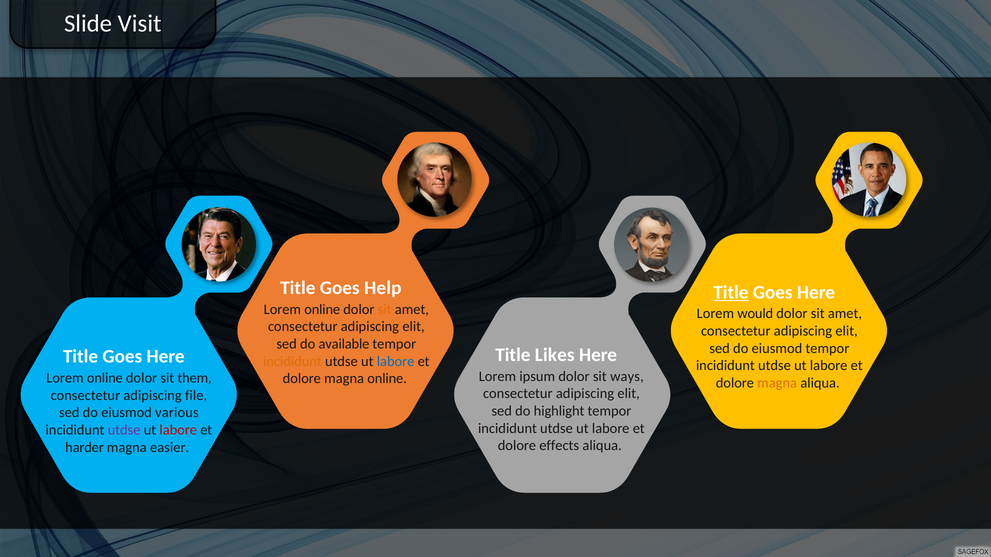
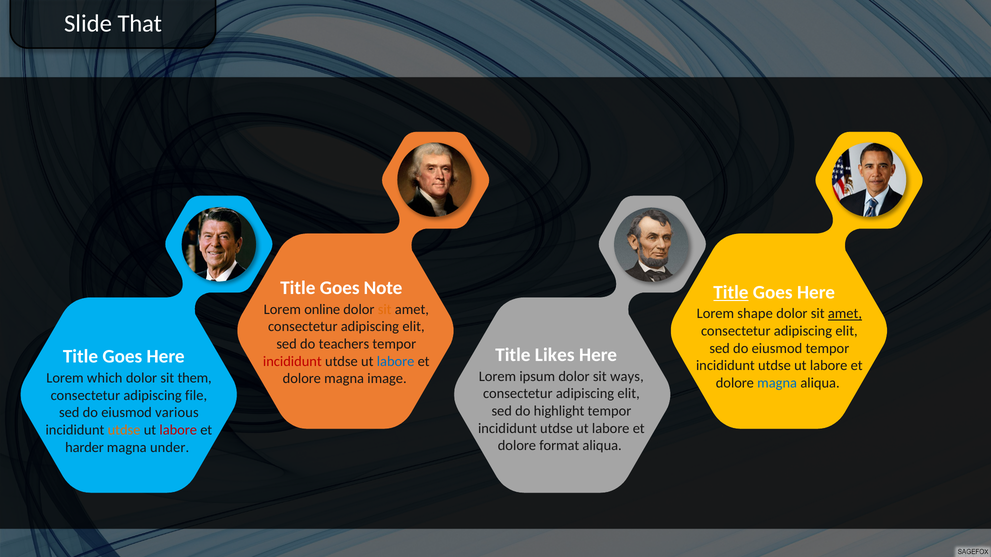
Visit: Visit -> That
Help: Help -> Note
would: would -> shape
amet at (845, 314) underline: none -> present
available: available -> teachers
incididunt at (292, 362) colour: orange -> red
online at (105, 378): online -> which
magna online: online -> image
magna at (777, 383) colour: orange -> blue
utdse at (124, 430) colour: purple -> orange
effects: effects -> format
easier: easier -> under
